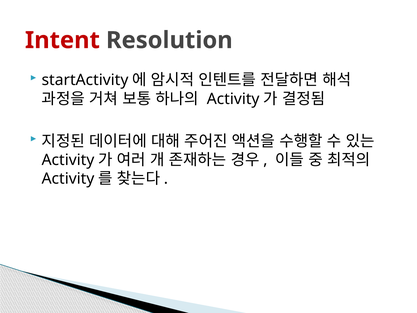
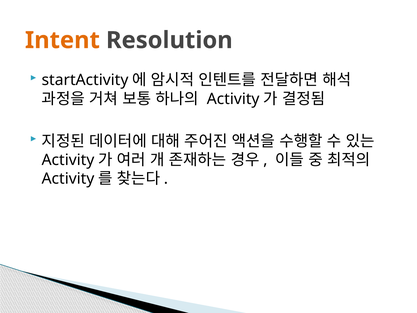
Intent colour: red -> orange
